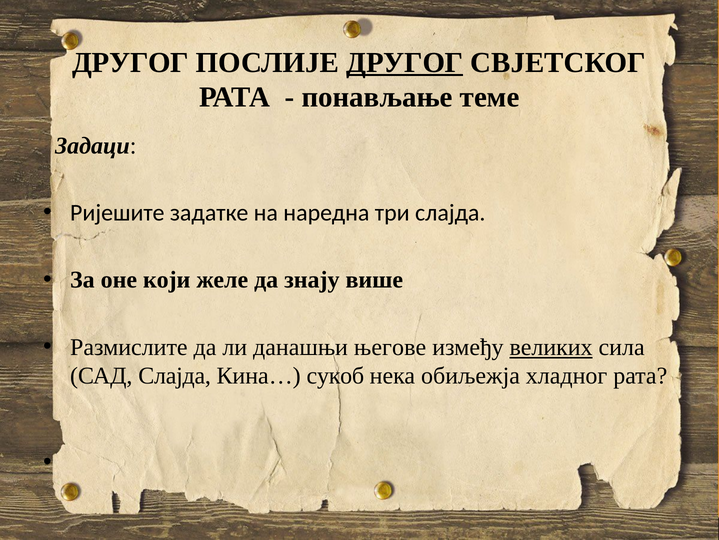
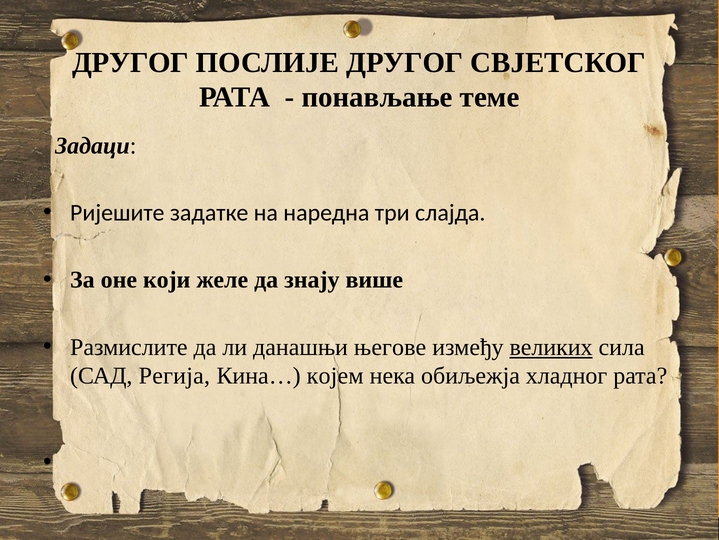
ДРУГОГ at (405, 63) underline: present -> none
САД Слајда: Слајда -> Регија
сукоб: сукоб -> којем
